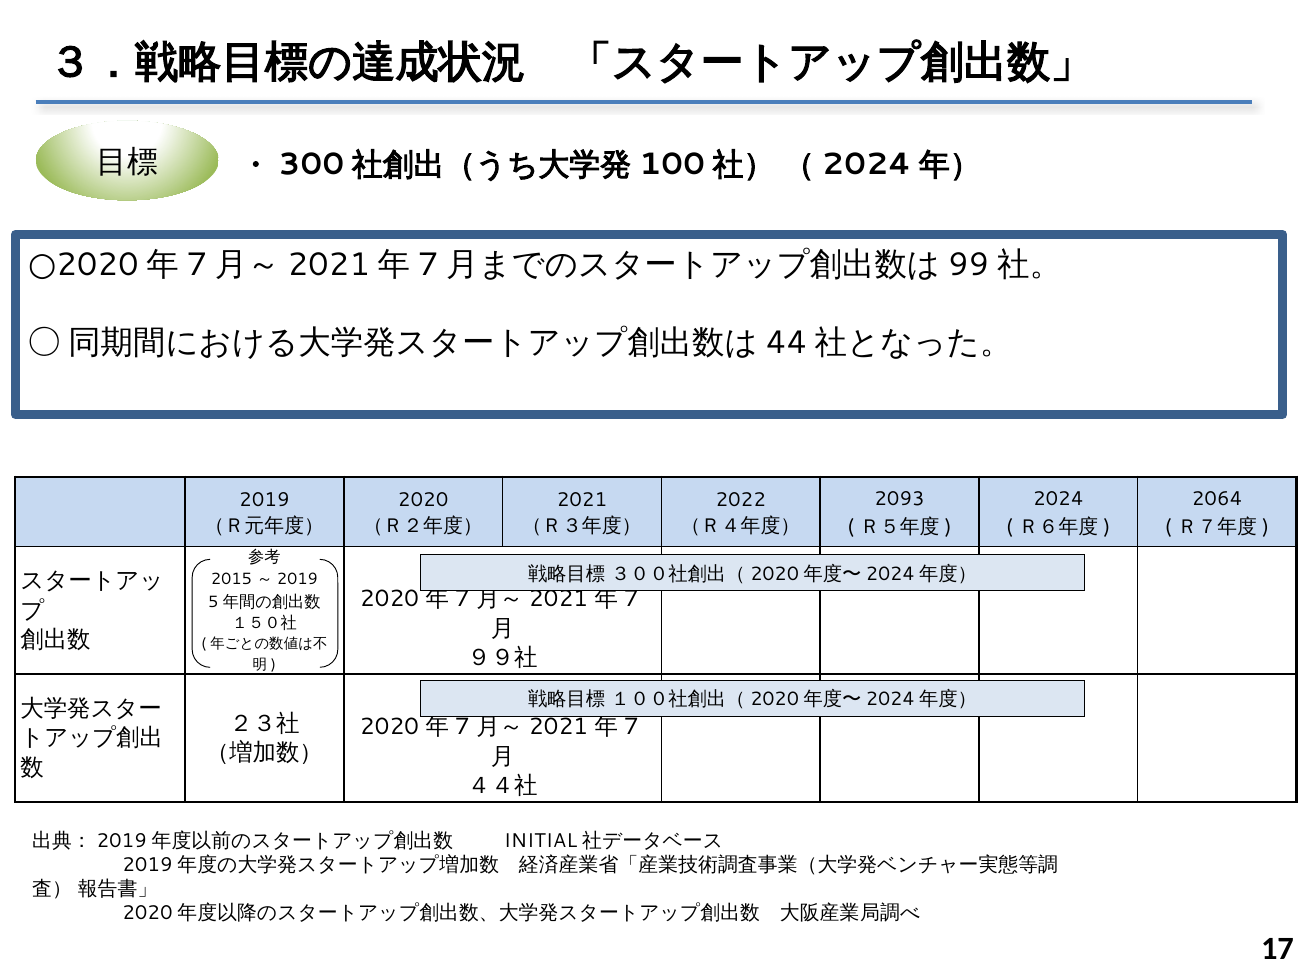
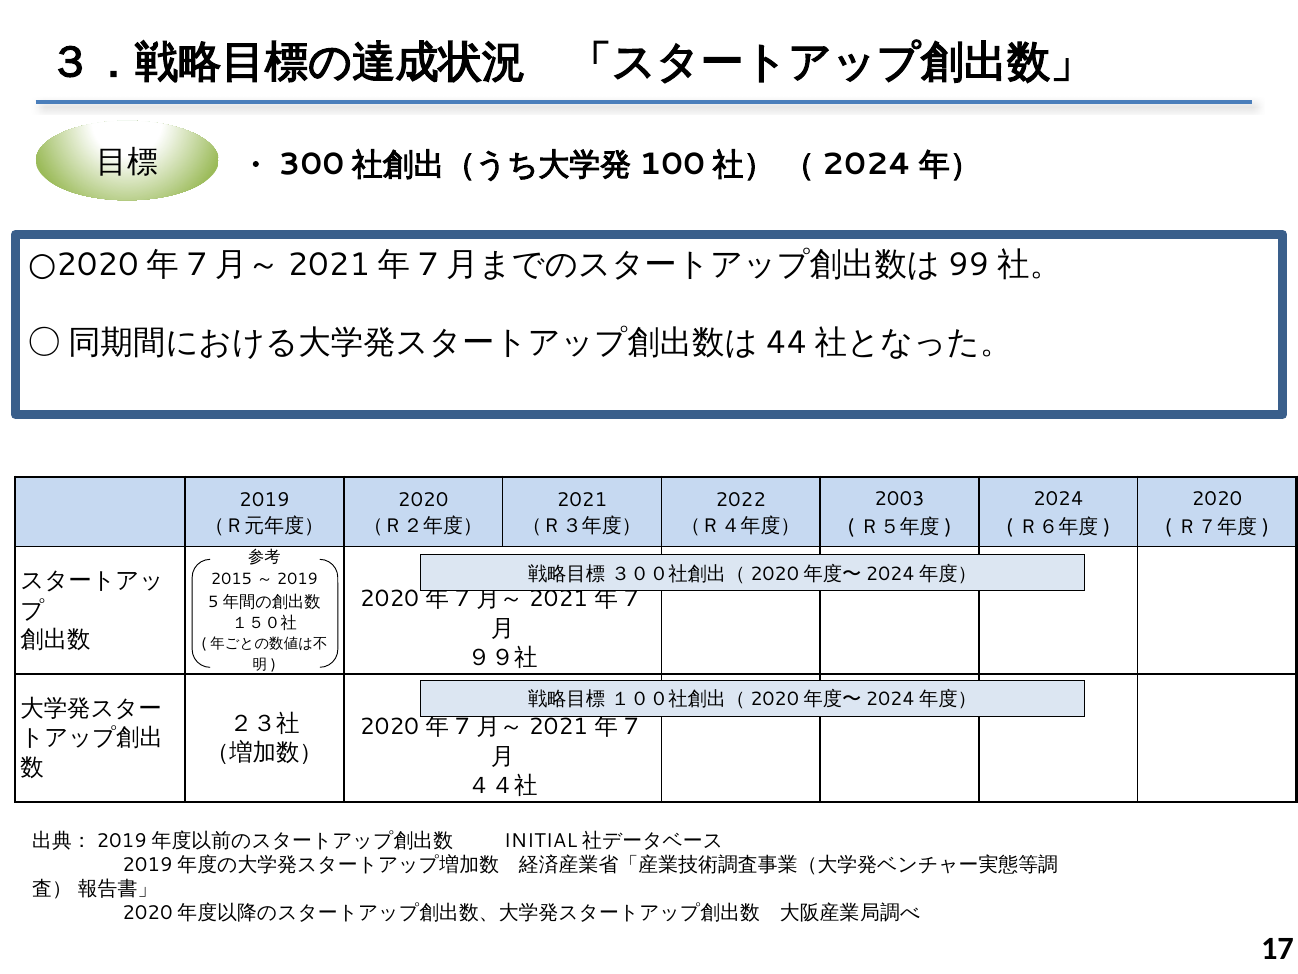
2093: 2093 -> 2003
2064 at (1217, 498): 2064 -> 2020
